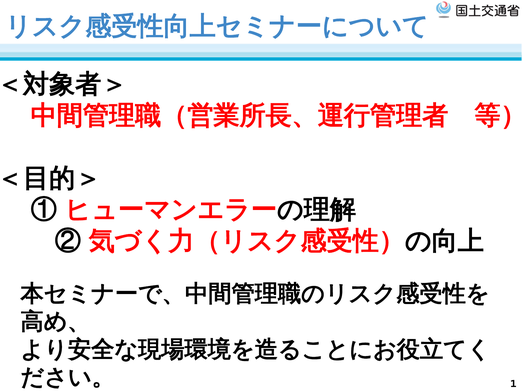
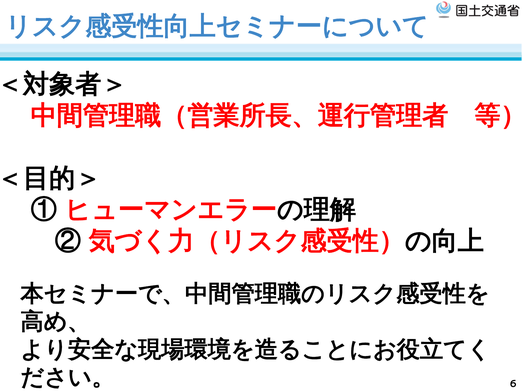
1: 1 -> 6
